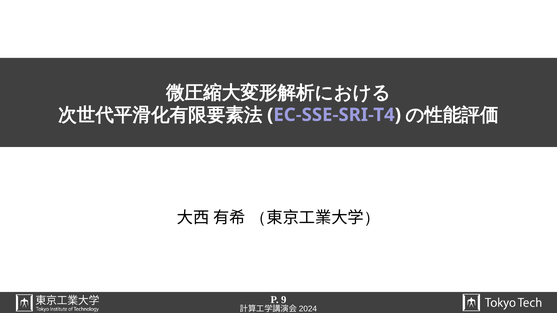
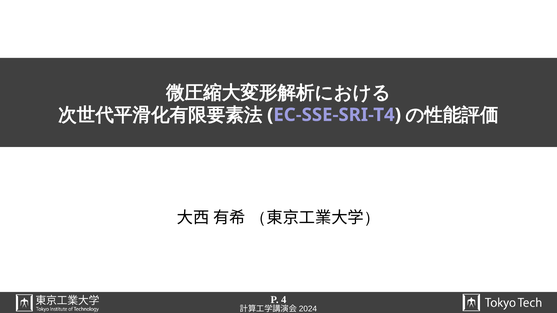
9: 9 -> 4
